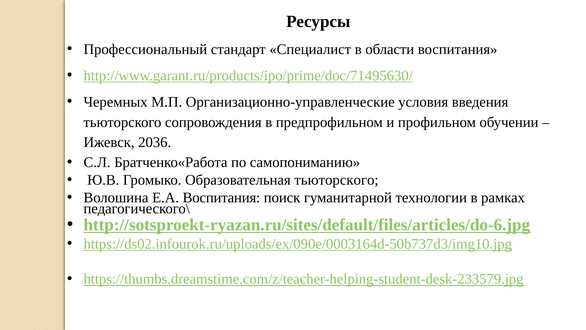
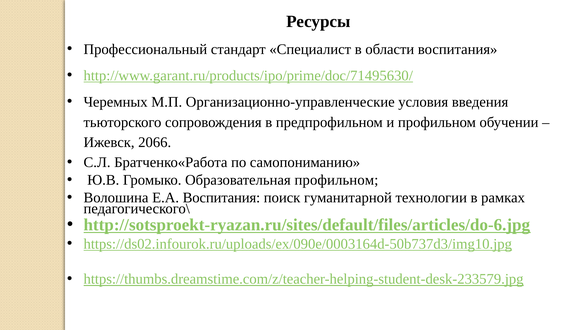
2036: 2036 -> 2066
Образовательная тьюторского: тьюторского -> профильном
